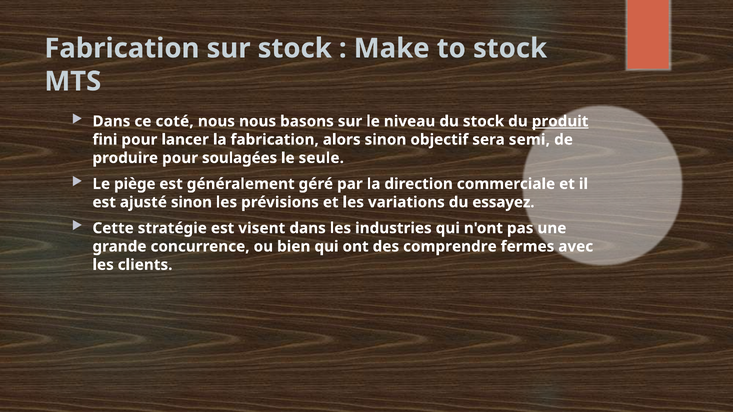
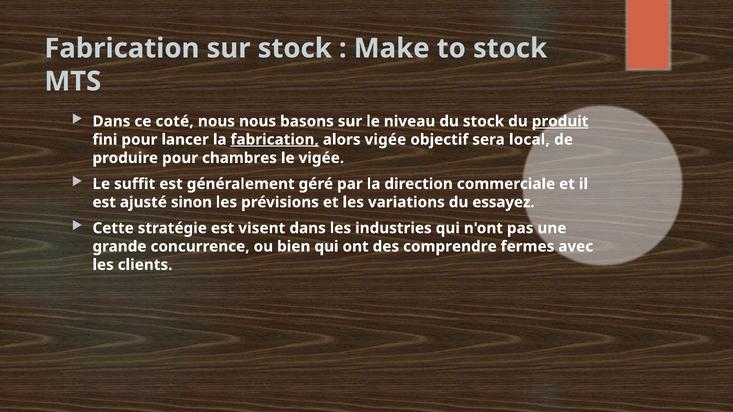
fabrication at (275, 140) underline: none -> present
alors sinon: sinon -> vigée
semi: semi -> local
soulagées: soulagées -> chambres
le seule: seule -> vigée
piège: piège -> suffit
